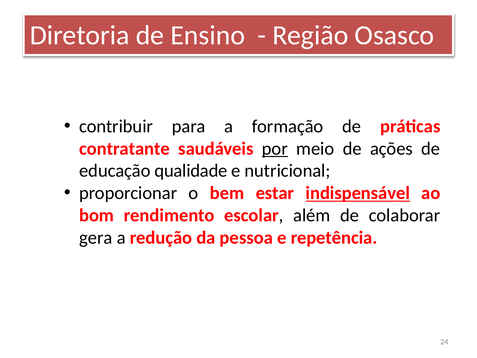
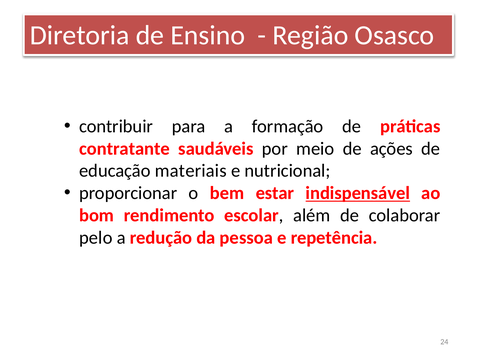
por underline: present -> none
qualidade: qualidade -> materiais
gera: gera -> pelo
